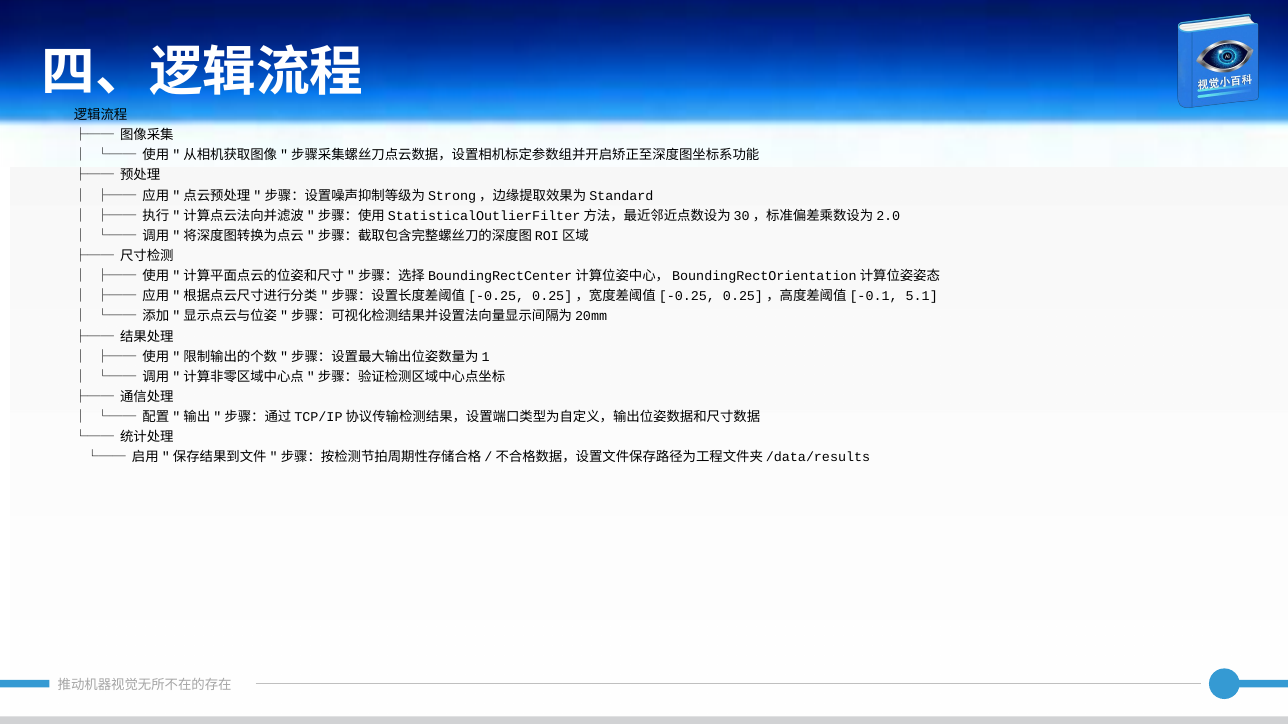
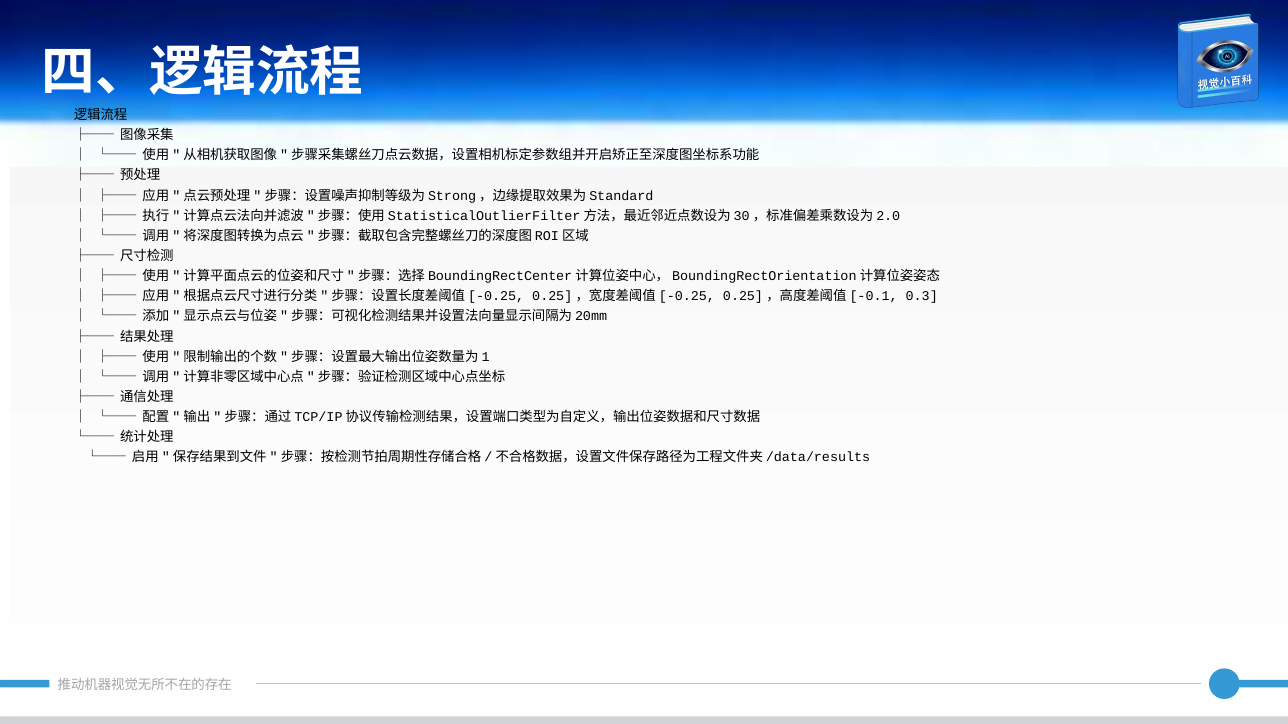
5.1: 5.1 -> 0.3
